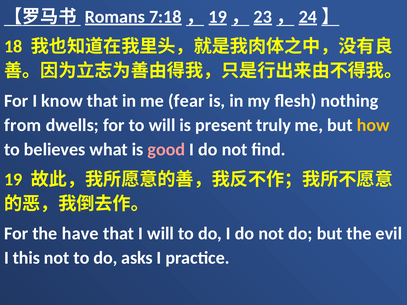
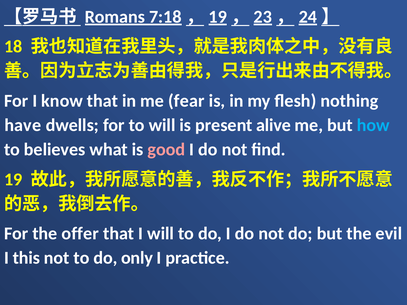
from: from -> have
truly: truly -> alive
how colour: yellow -> light blue
have: have -> offer
asks: asks -> only
